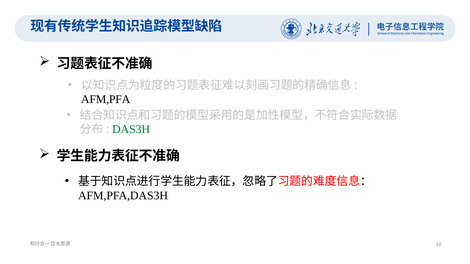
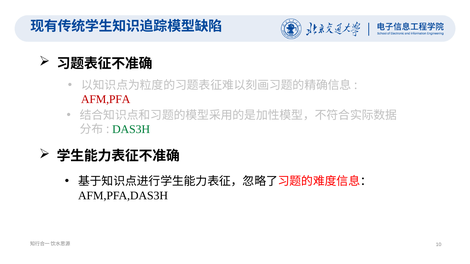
AFM,PFA colour: black -> red
